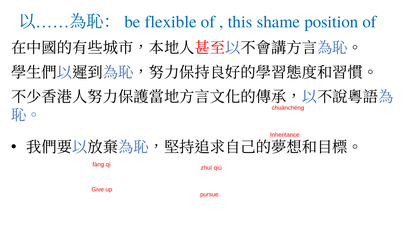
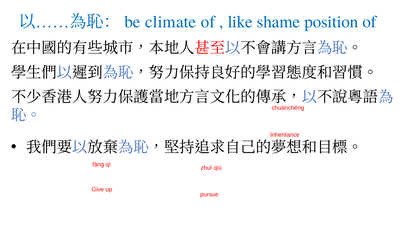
flexible: flexible -> climate
this: this -> like
